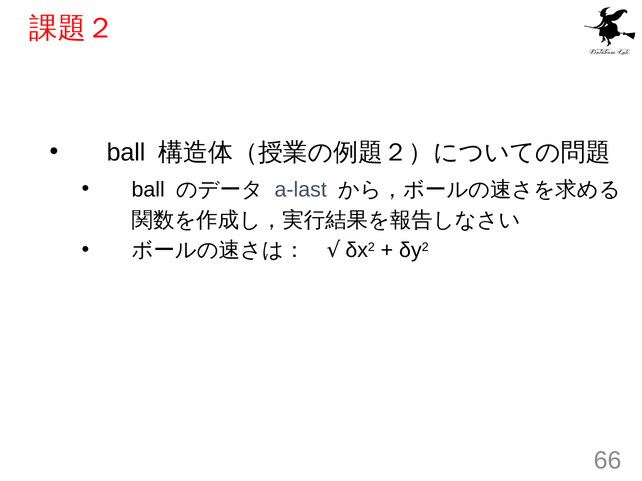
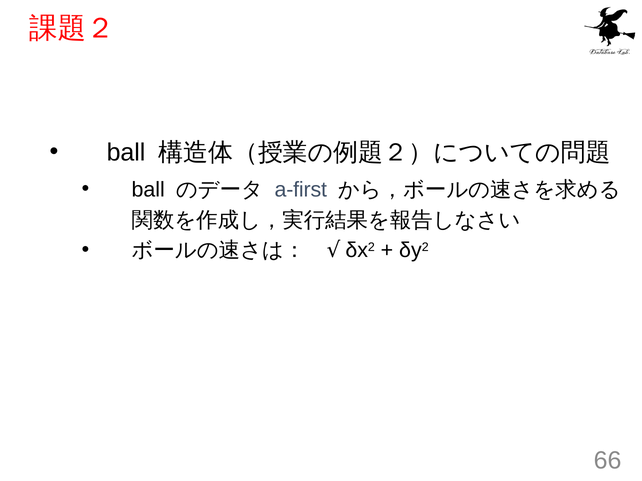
a-last: a-last -> a-first
